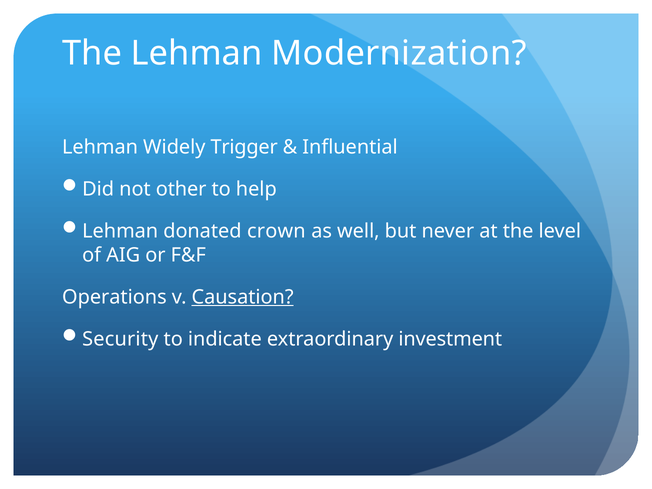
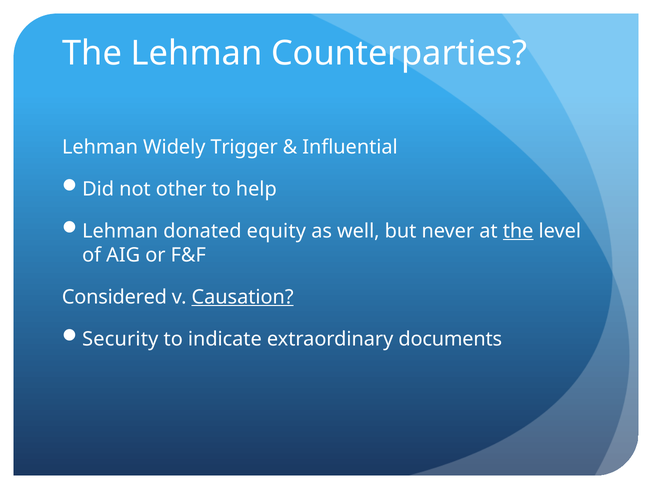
Modernization: Modernization -> Counterparties
crown: crown -> equity
the at (518, 231) underline: none -> present
Operations: Operations -> Considered
investment: investment -> documents
